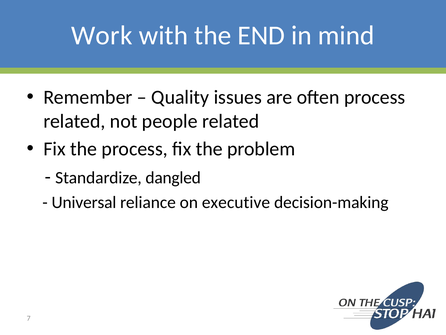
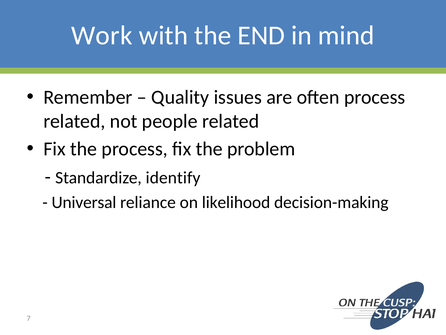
dangled: dangled -> identify
executive: executive -> likelihood
